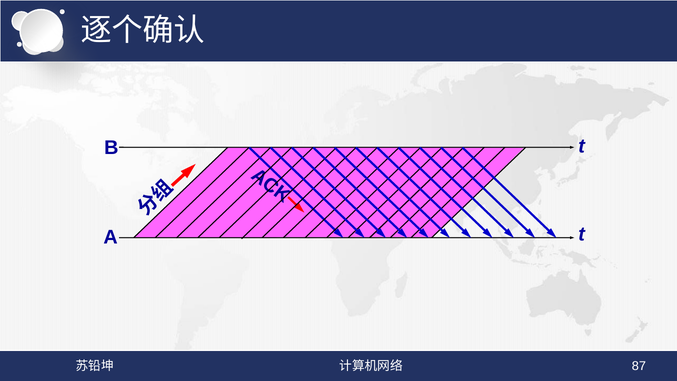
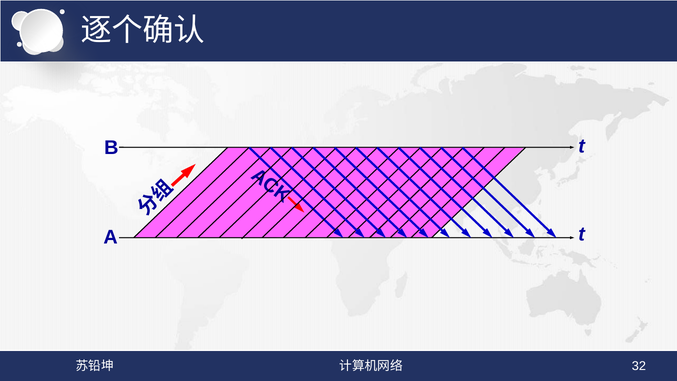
87: 87 -> 32
